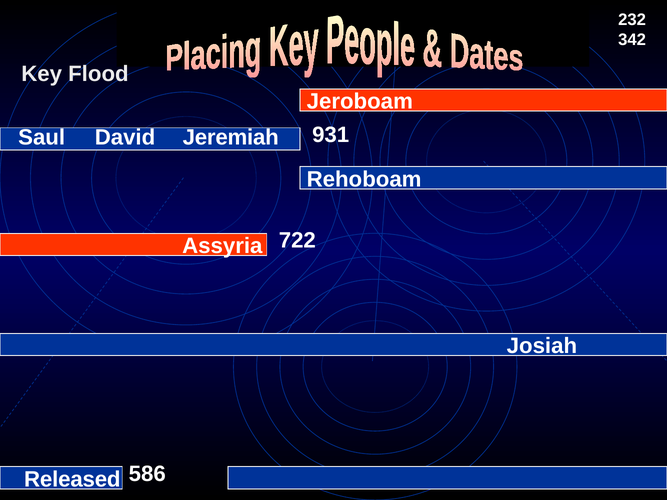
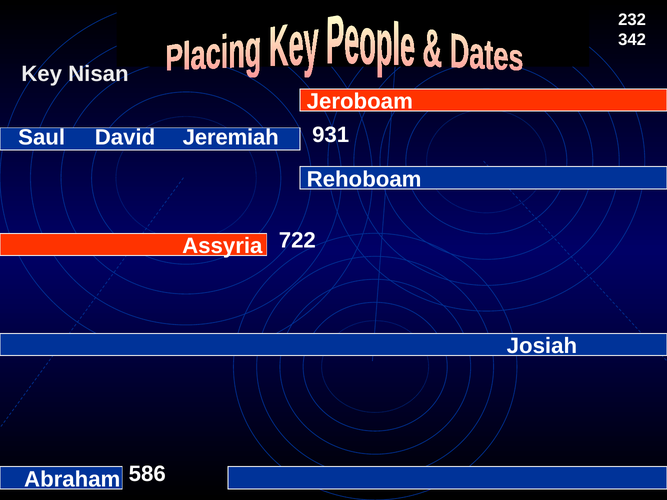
Flood: Flood -> Nisan
Released: Released -> Abraham
